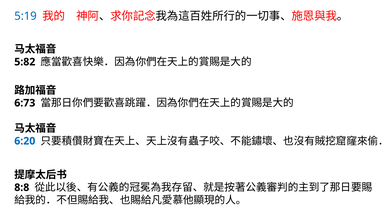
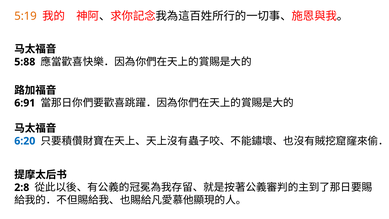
5:19 colour: blue -> orange
5:82: 5:82 -> 5:88
6:73: 6:73 -> 6:91
8:8: 8:8 -> 2:8
